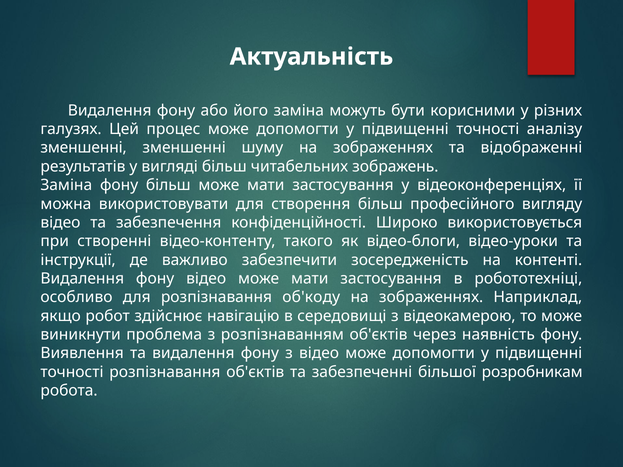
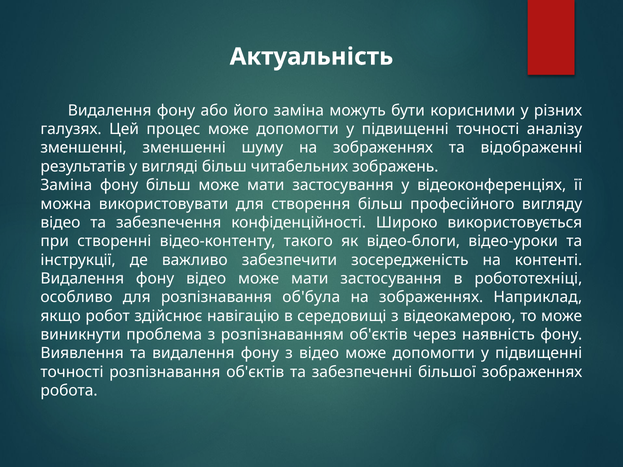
об'коду: об'коду -> об'була
більшої розробникам: розробникам -> зображеннях
